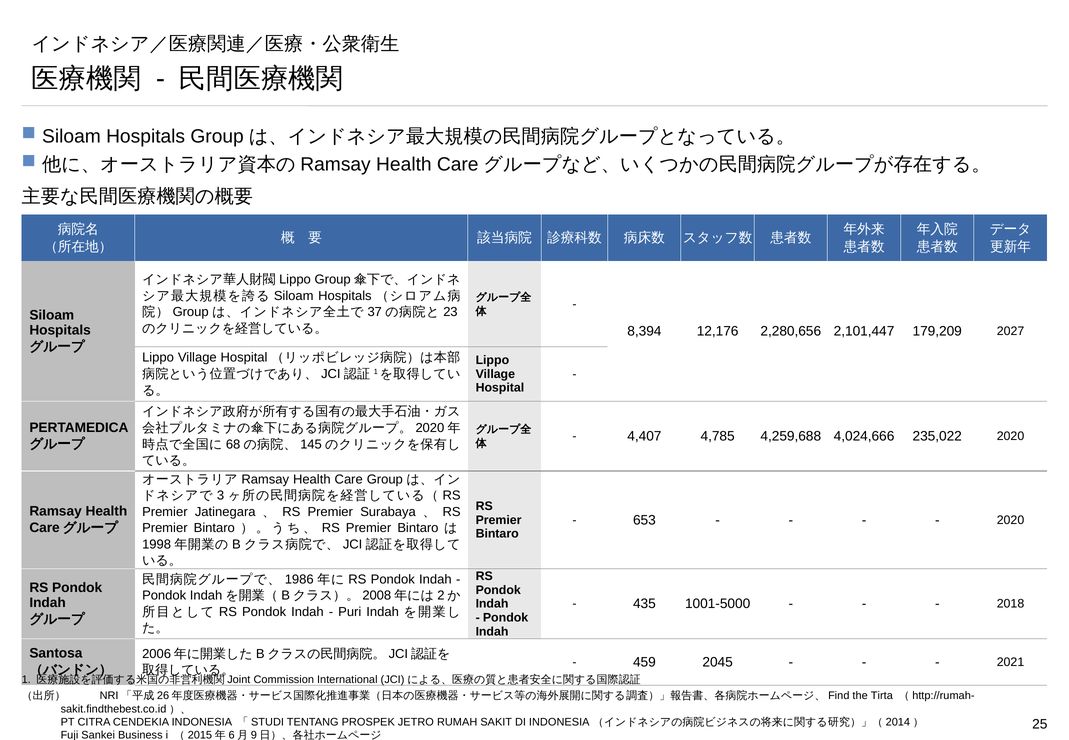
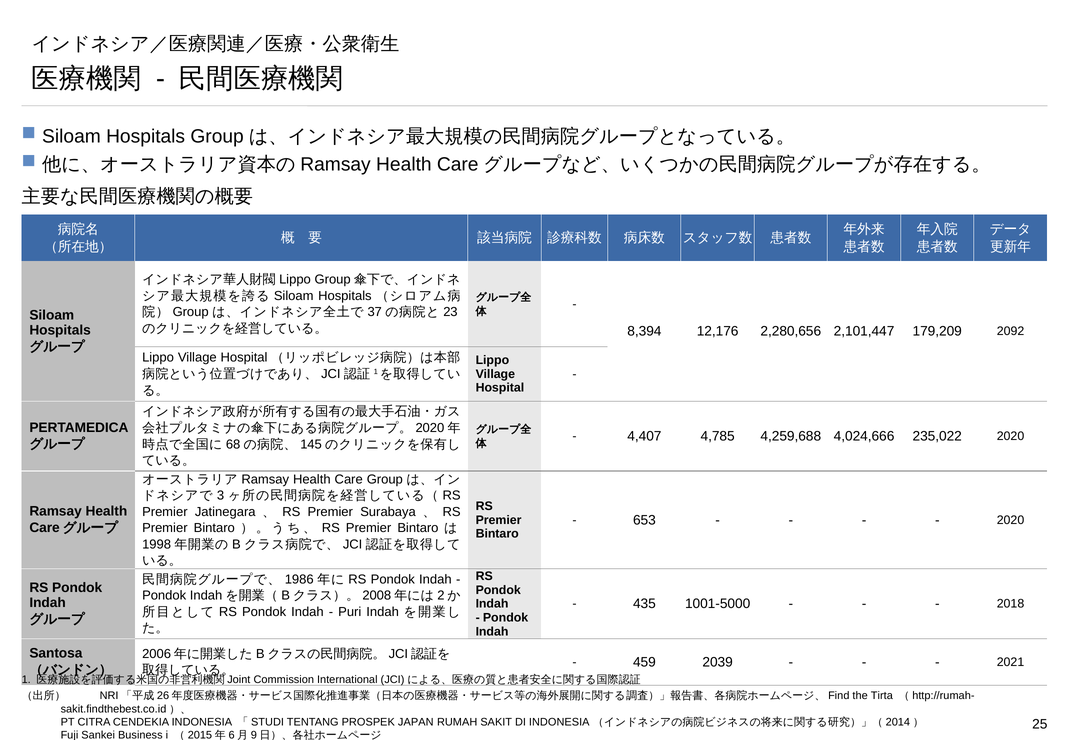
2027: 2027 -> 2092
2045: 2045 -> 2039
JETRO: JETRO -> JAPAN
